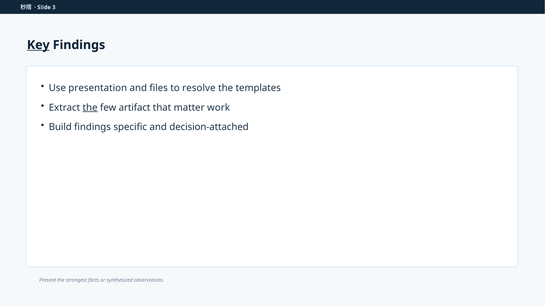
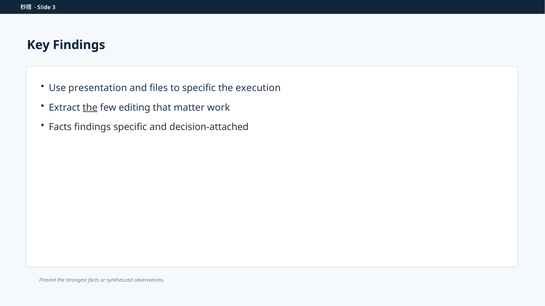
Key underline: present -> none
to resolve: resolve -> specific
templates: templates -> execution
artifact: artifact -> editing
Build at (60, 127): Build -> Facts
